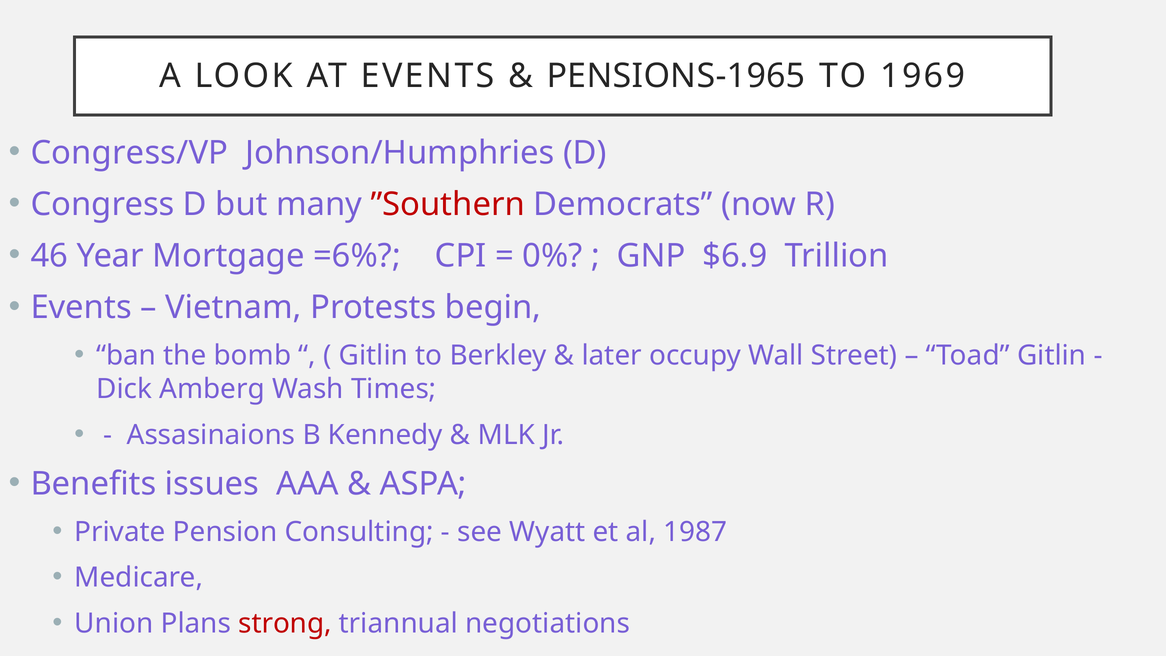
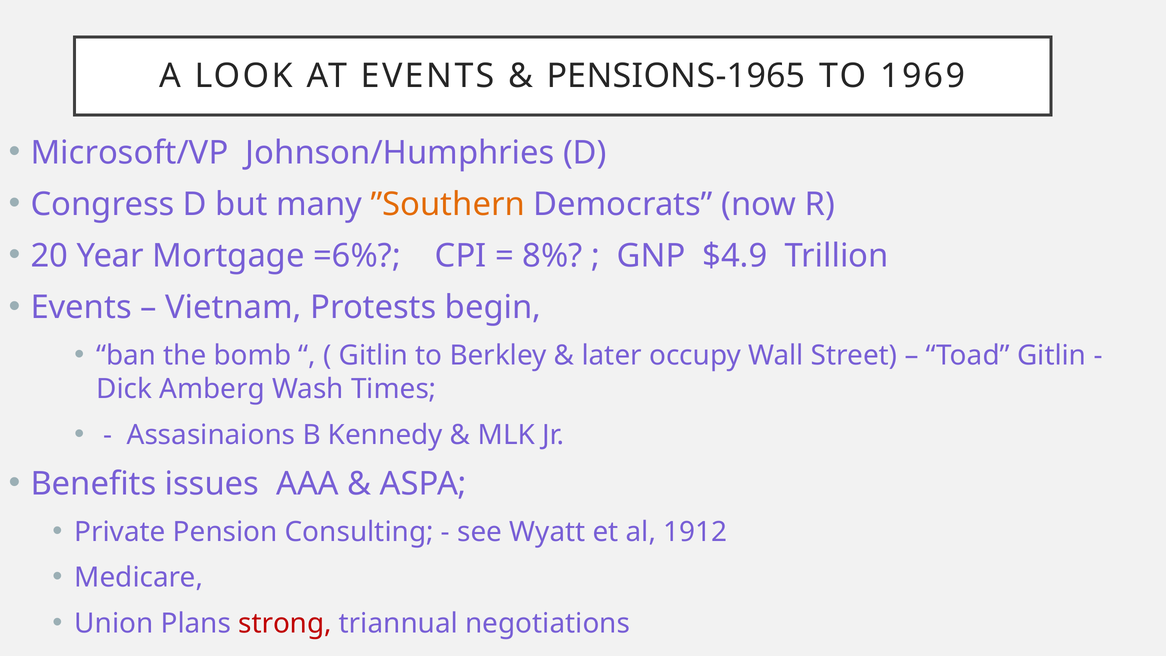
Congress/VP: Congress/VP -> Microsoft/VP
”Southern colour: red -> orange
46: 46 -> 20
0%: 0% -> 8%
$6.9: $6.9 -> $4.9
1987: 1987 -> 1912
